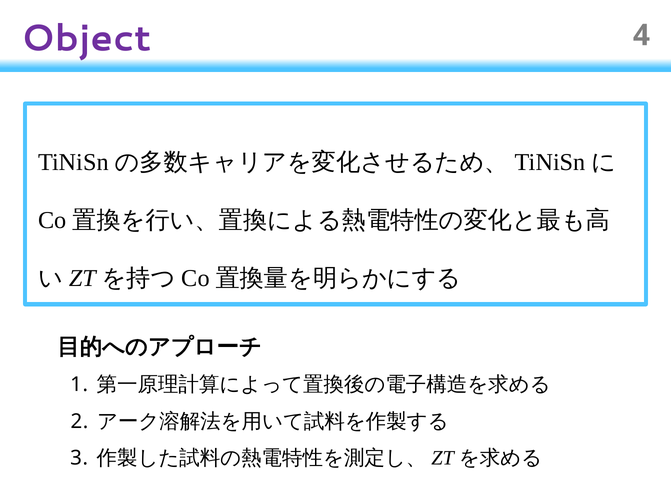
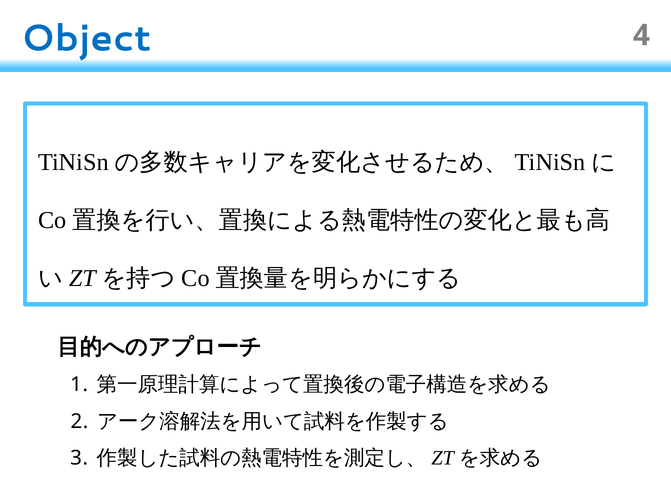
Object colour: purple -> blue
